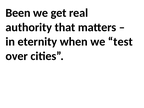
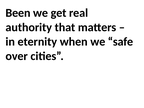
test: test -> safe
